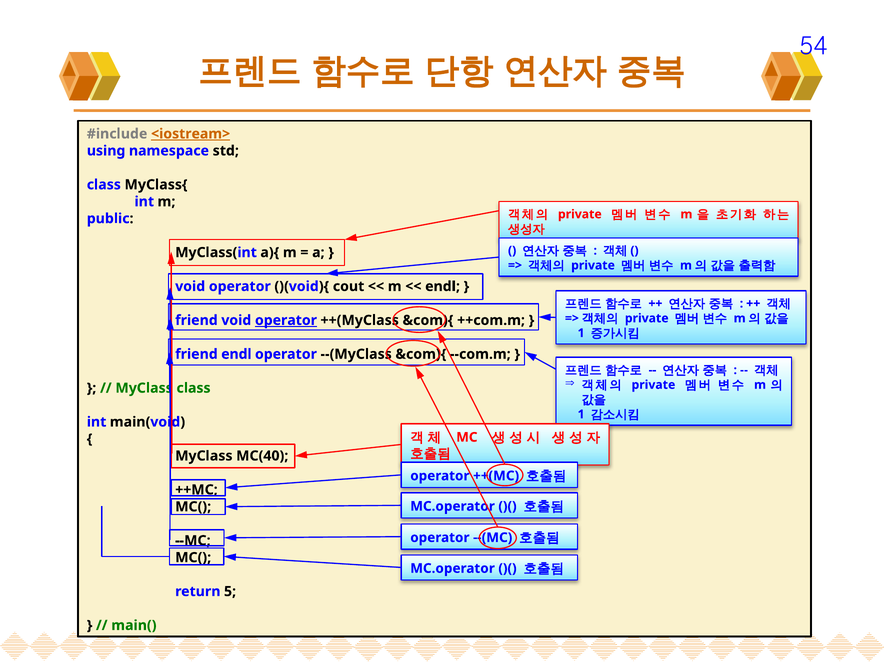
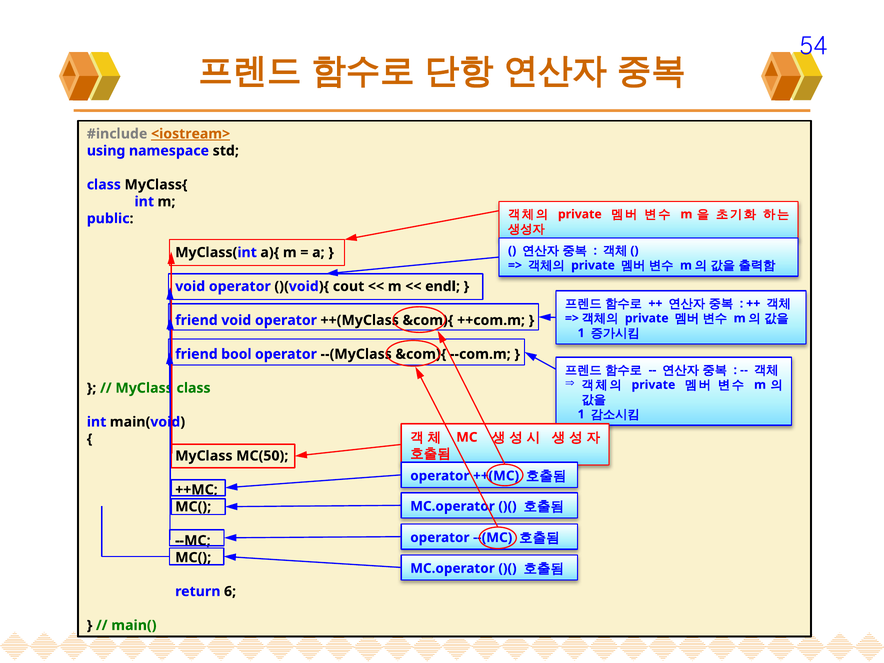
operator at (286, 320) underline: present -> none
friend endl: endl -> bool
MC(40: MC(40 -> MC(50
5: 5 -> 6
